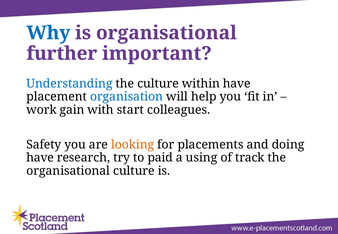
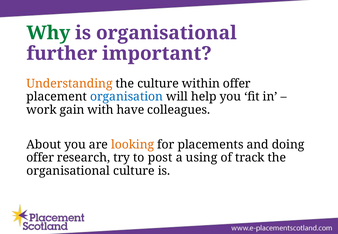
Why colour: blue -> green
Understanding colour: blue -> orange
within have: have -> offer
start: start -> have
Safety: Safety -> About
have at (40, 158): have -> offer
paid: paid -> post
